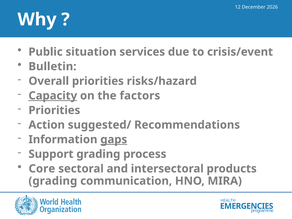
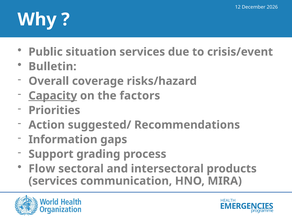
Overall priorities: priorities -> coverage
gaps underline: present -> none
Core: Core -> Flow
grading at (53, 181): grading -> services
